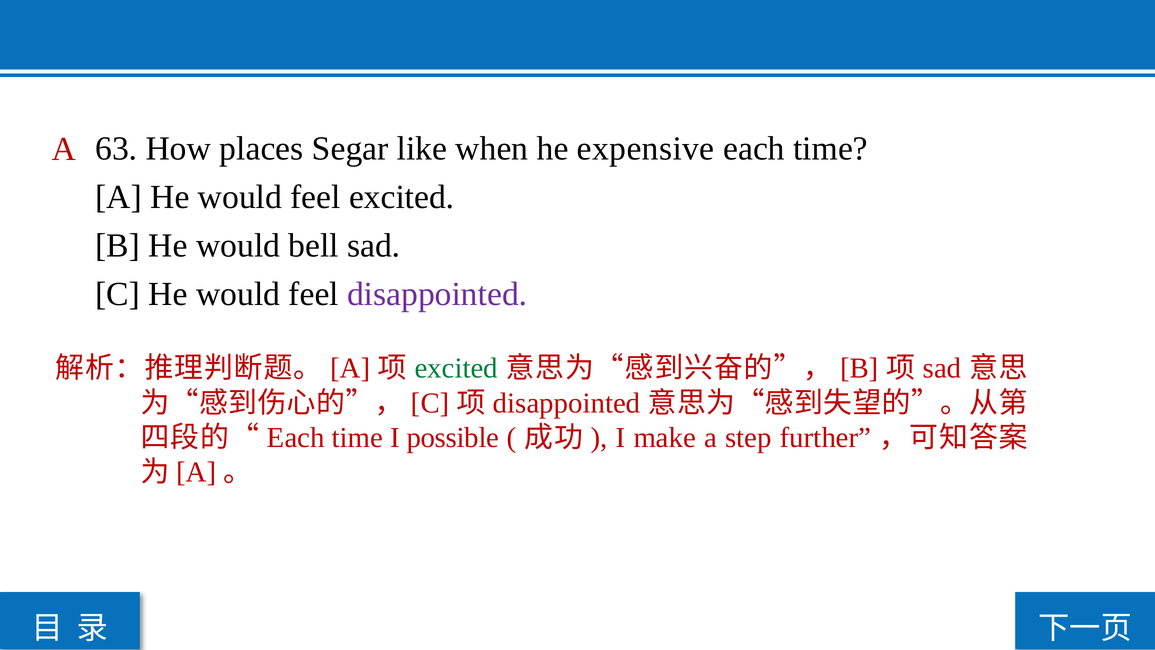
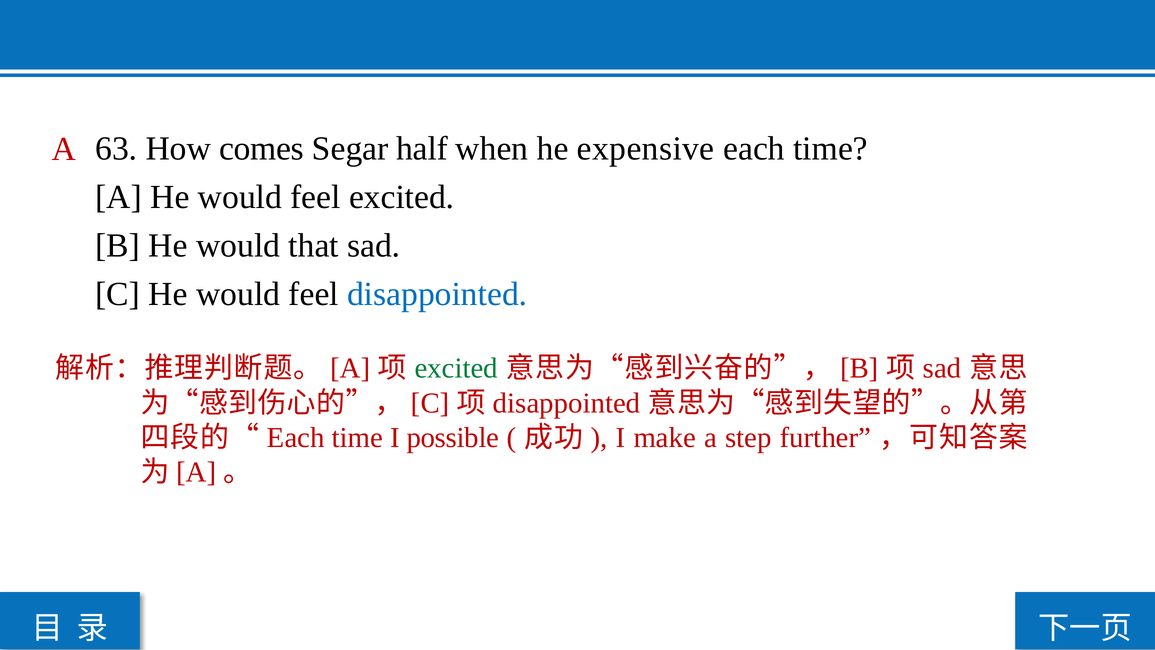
places: places -> comes
like: like -> half
bell: bell -> that
disappointed at (437, 294) colour: purple -> blue
